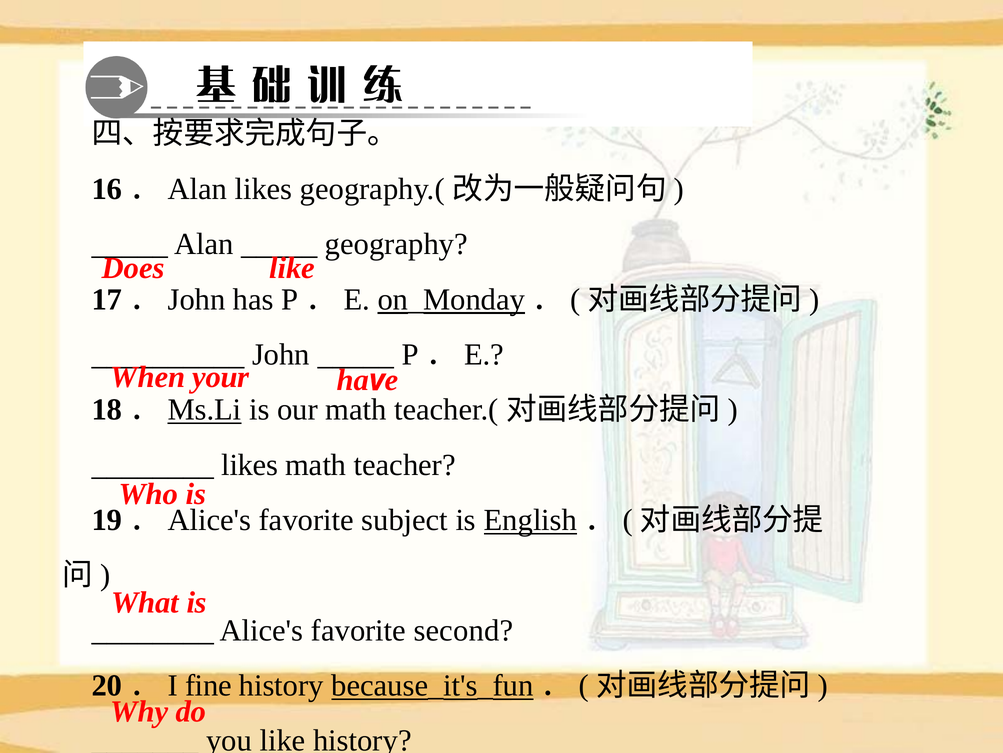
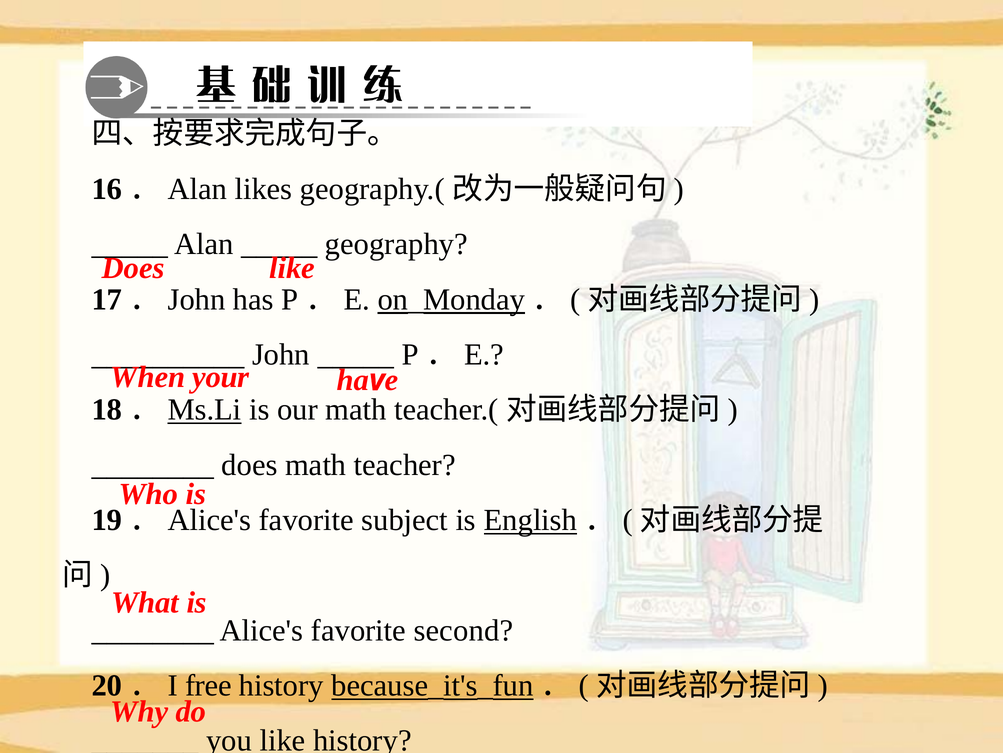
likes at (250, 464): likes -> does
fine: fine -> free
